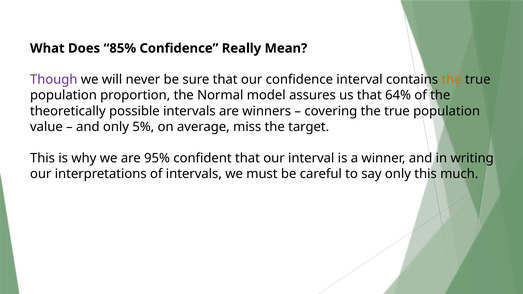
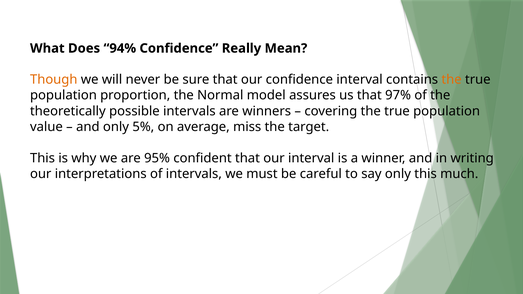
85%: 85% -> 94%
Though colour: purple -> orange
64%: 64% -> 97%
